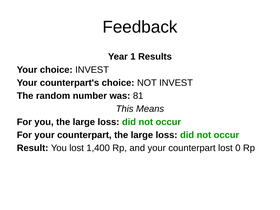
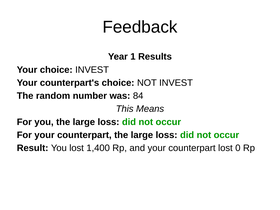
81: 81 -> 84
